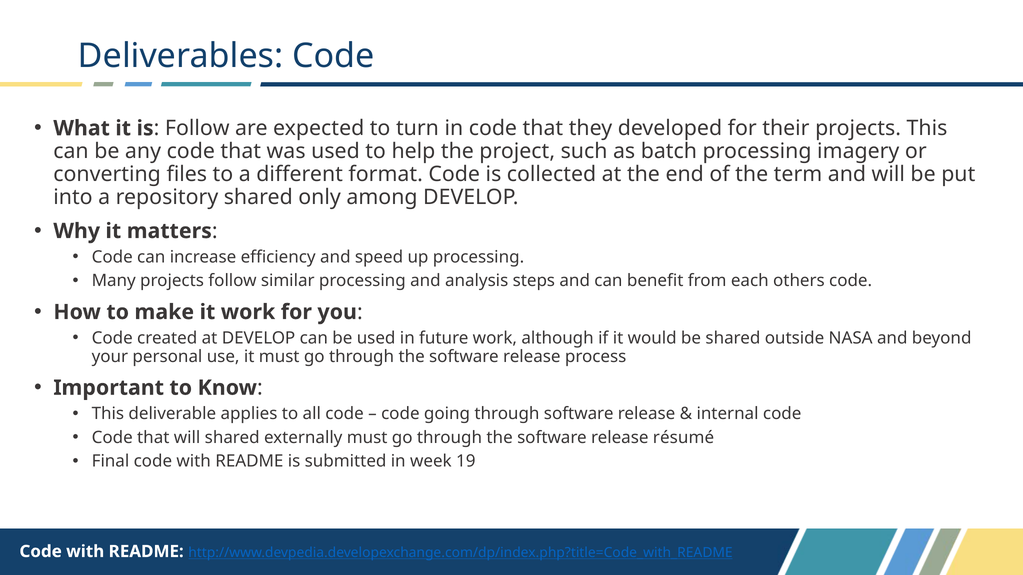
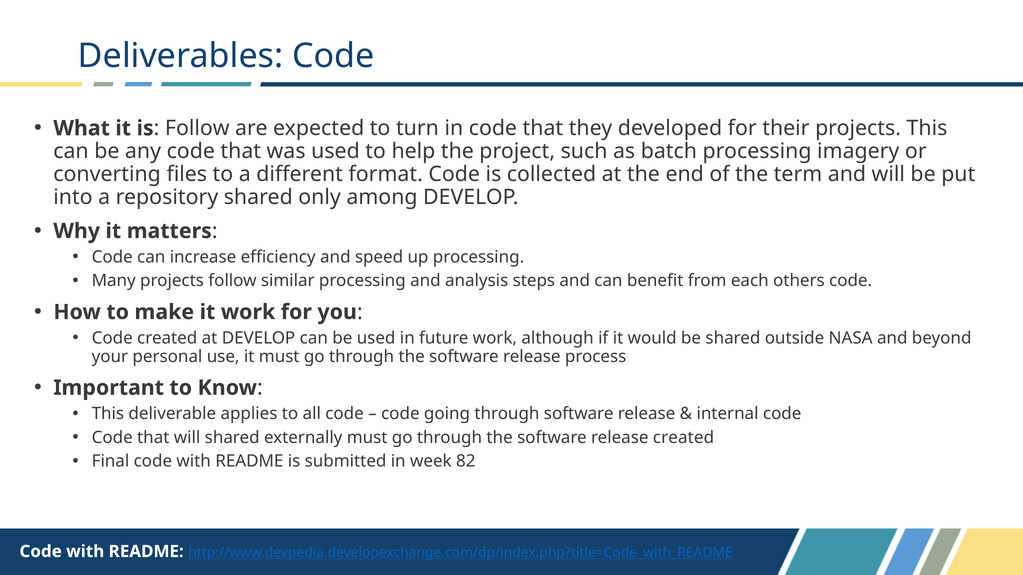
release résumé: résumé -> created
19: 19 -> 82
